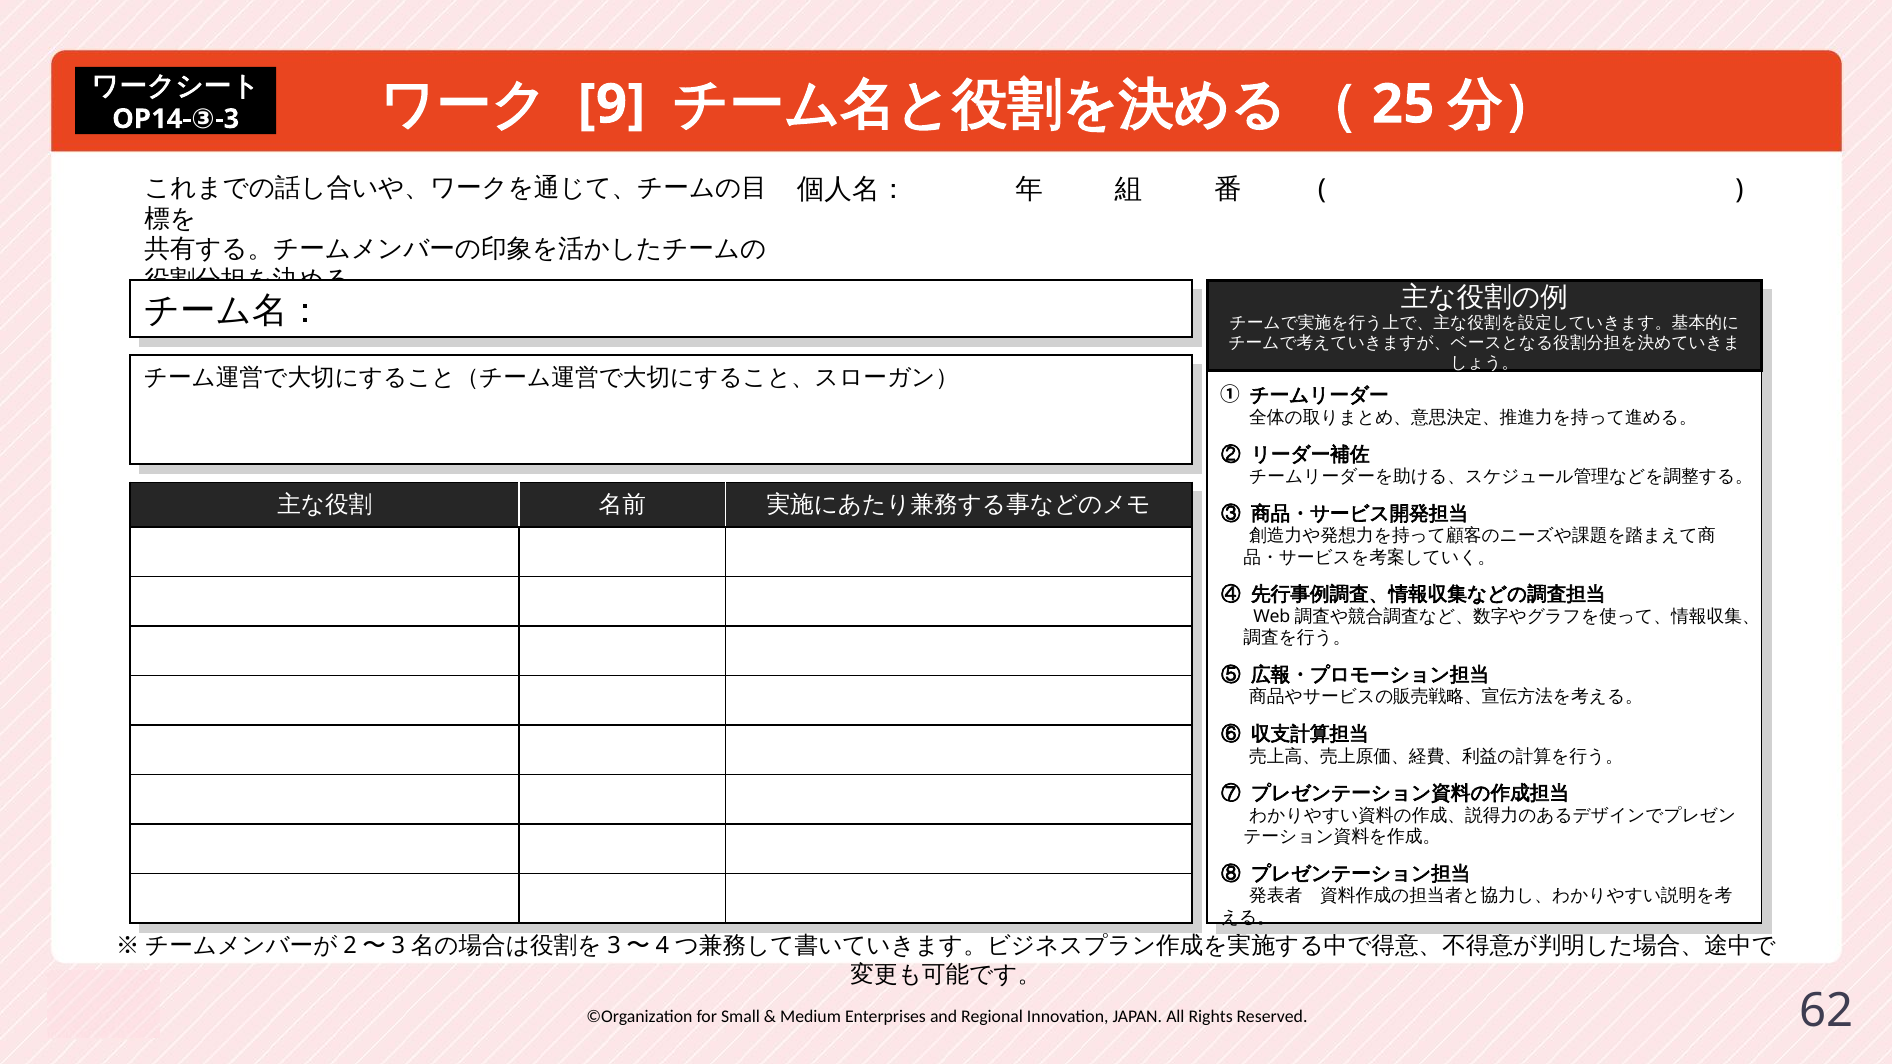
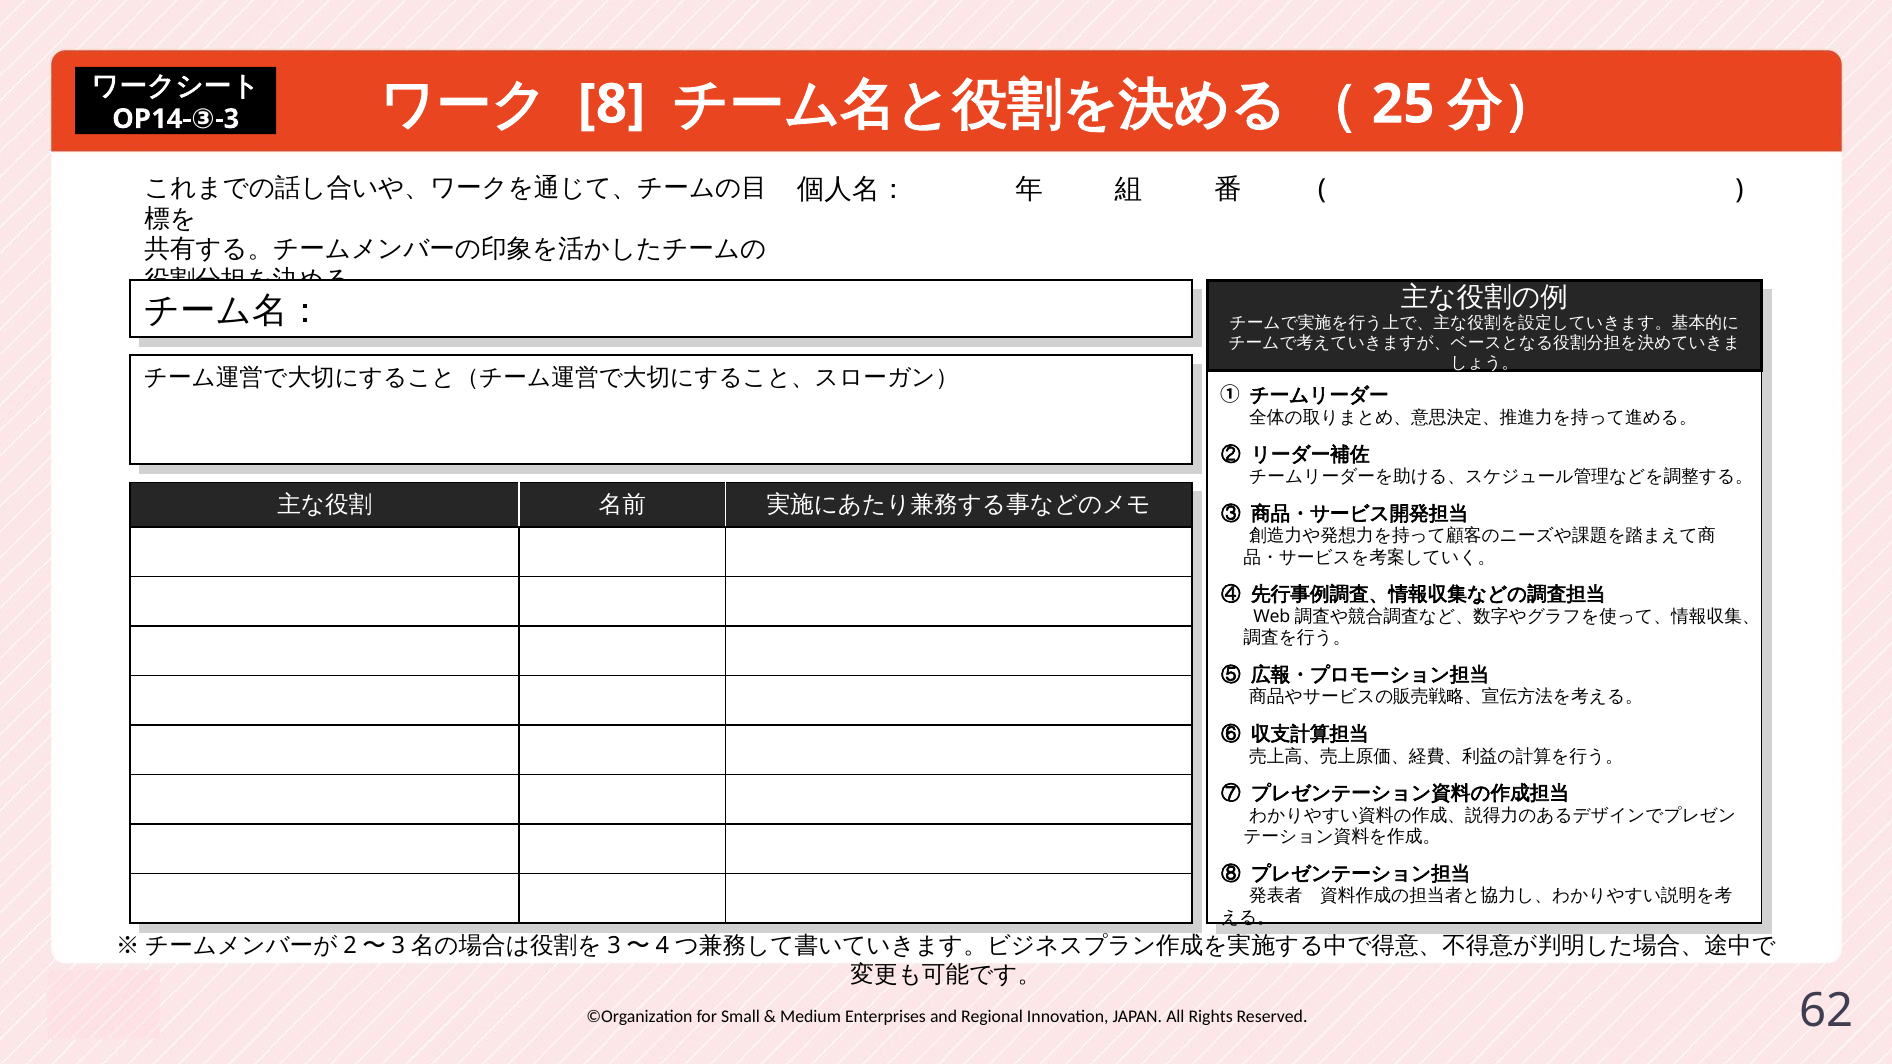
9: 9 -> 8
